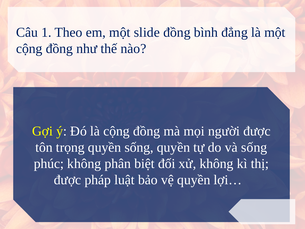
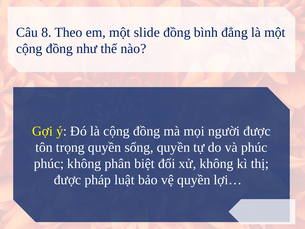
1: 1 -> 8
và sống: sống -> phúc
